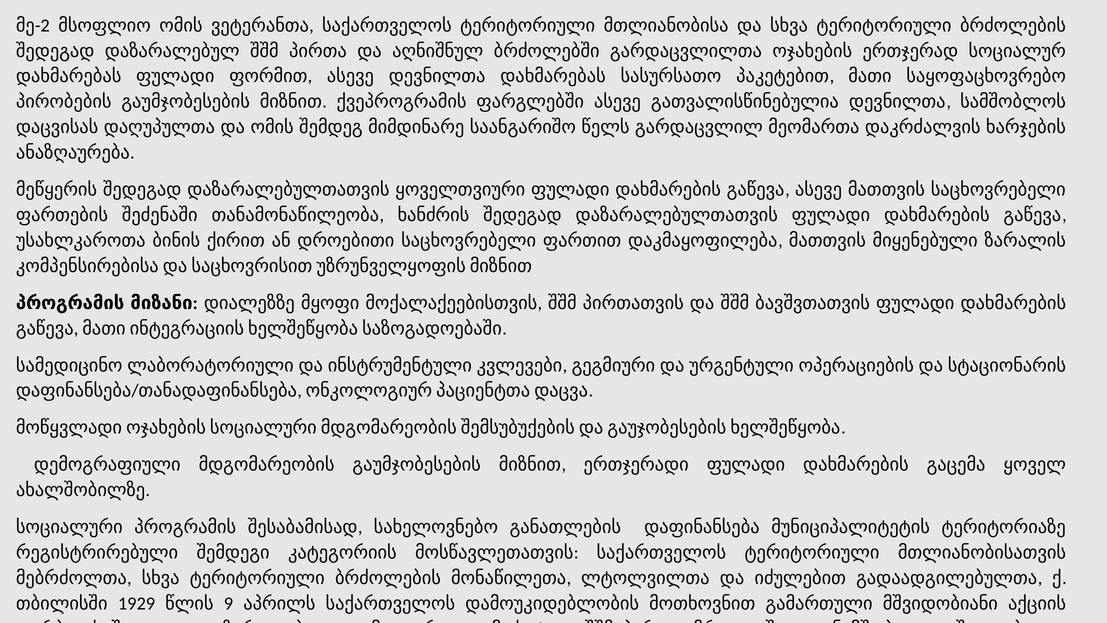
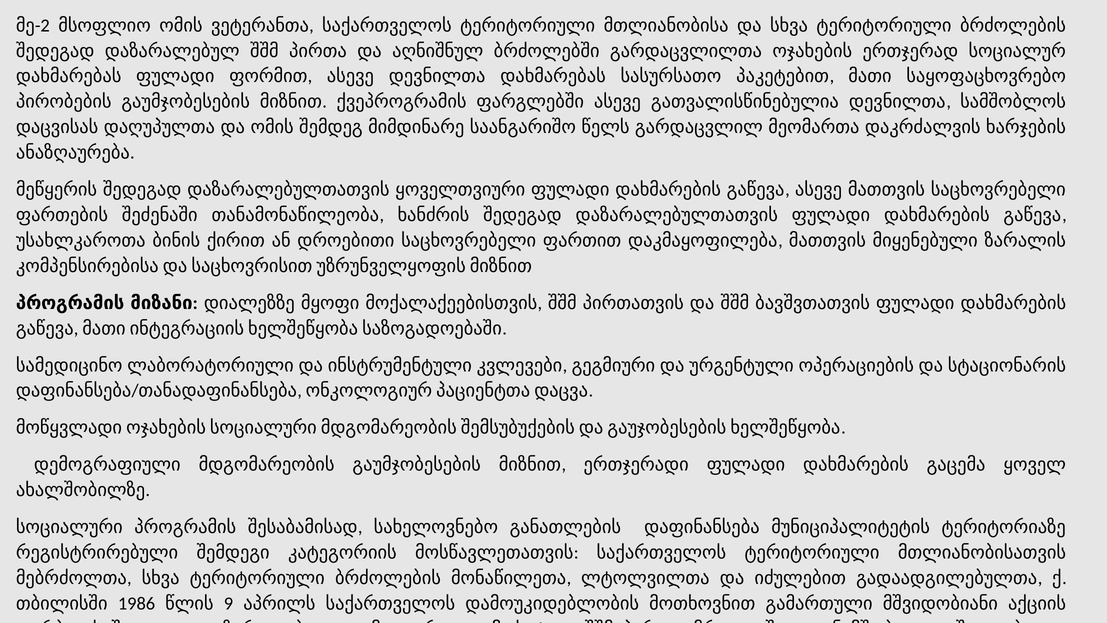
1929: 1929 -> 1986
